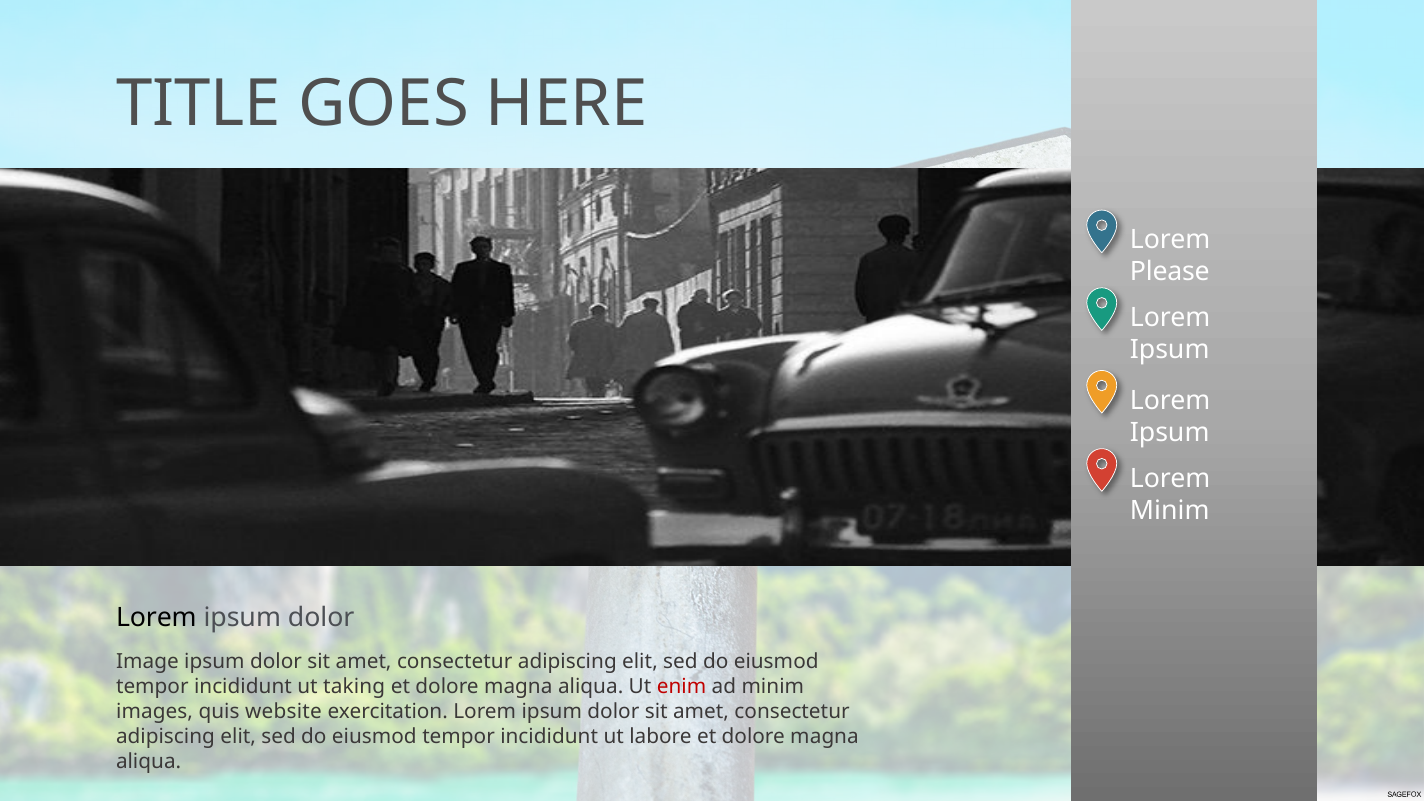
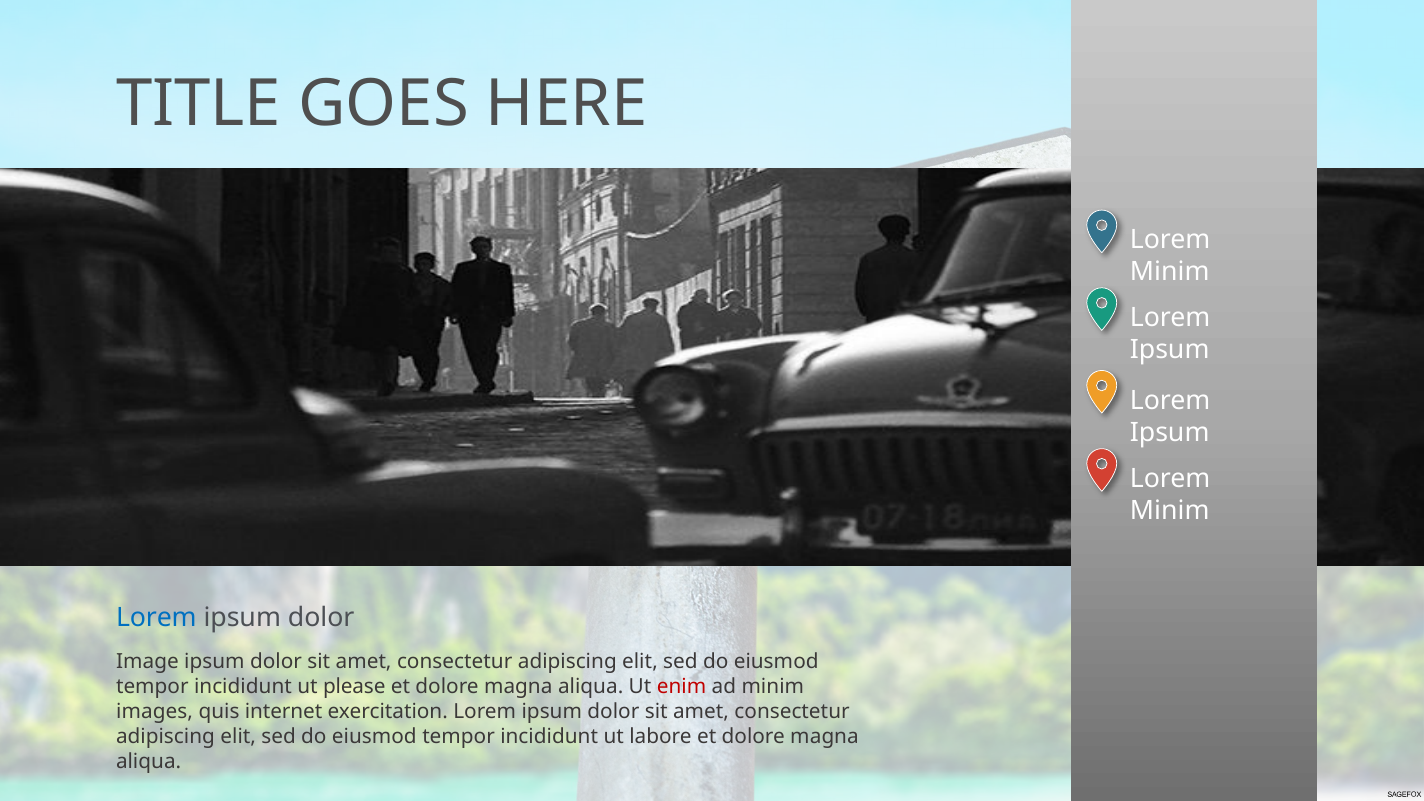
Please at (1170, 272): Please -> Minim
Lorem at (156, 618) colour: black -> blue
taking: taking -> please
website: website -> internet
